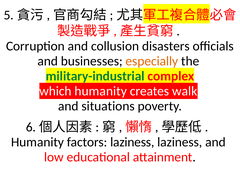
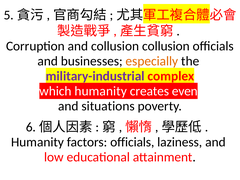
collusion disasters: disasters -> collusion
military-industrial colour: green -> purple
walk: walk -> even
factors laziness: laziness -> officials
